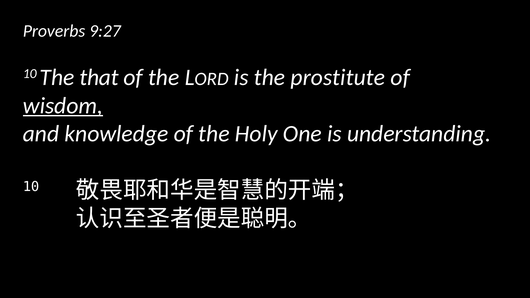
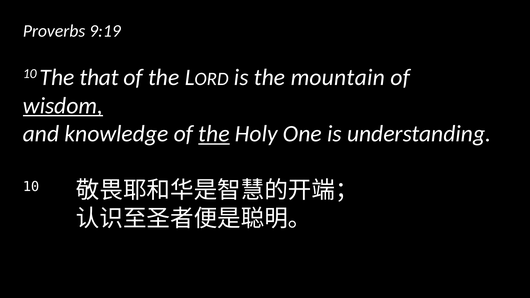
9:27: 9:27 -> 9:19
prostitute: prostitute -> mountain
the at (214, 134) underline: none -> present
